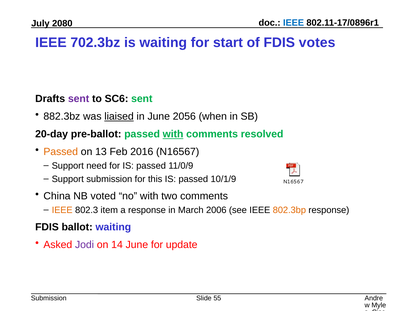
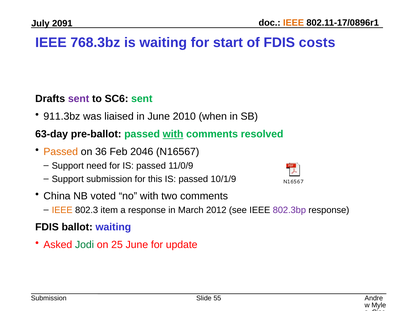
IEEE at (294, 23) colour: blue -> orange
2080: 2080 -> 2091
702.3bz: 702.3bz -> 768.3bz
votes: votes -> costs
882.3bz: 882.3bz -> 911.3bz
liaised underline: present -> none
2056: 2056 -> 2010
20-day: 20-day -> 63-day
13: 13 -> 36
2016: 2016 -> 2046
2006: 2006 -> 2012
802.3bp colour: orange -> purple
Jodi colour: purple -> green
14: 14 -> 25
